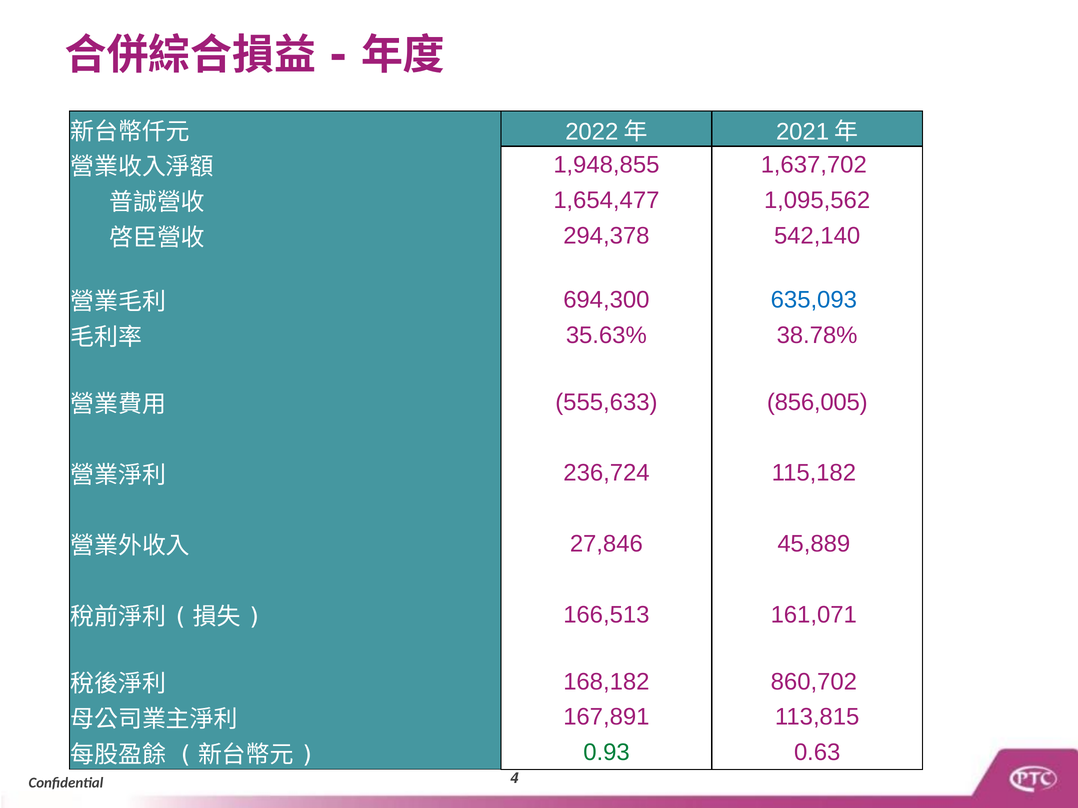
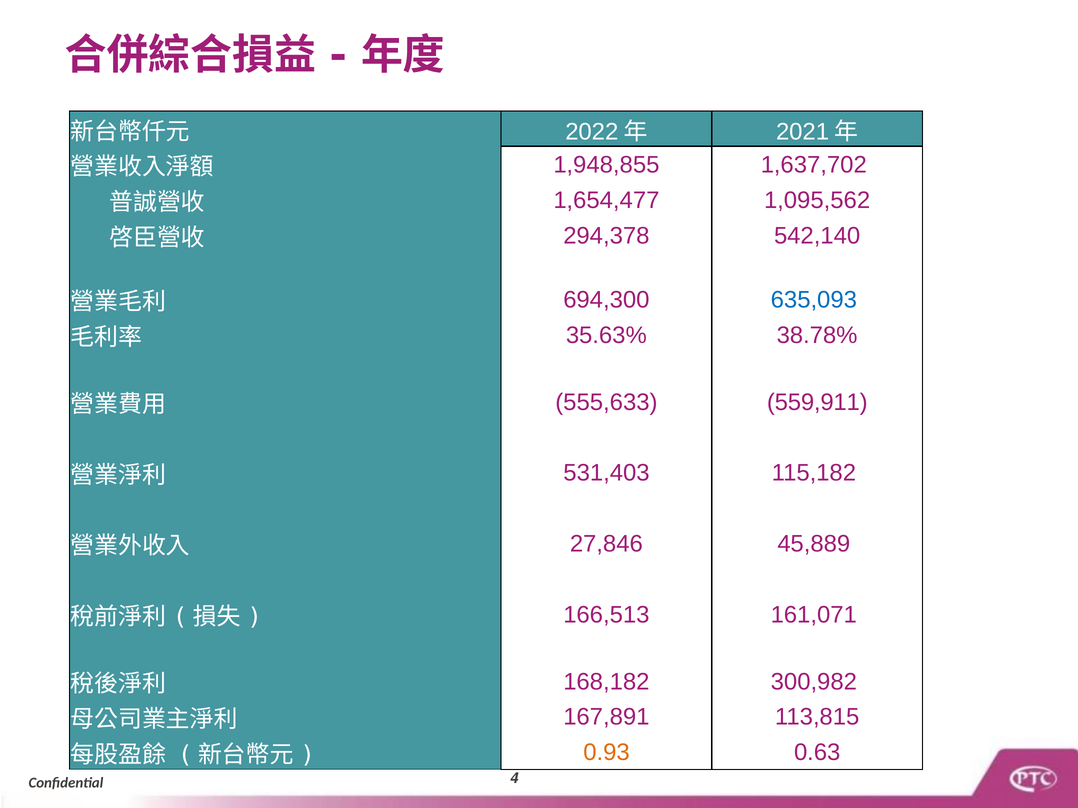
856,005: 856,005 -> 559,911
236,724: 236,724 -> 531,403
860,702: 860,702 -> 300,982
0.93 colour: green -> orange
